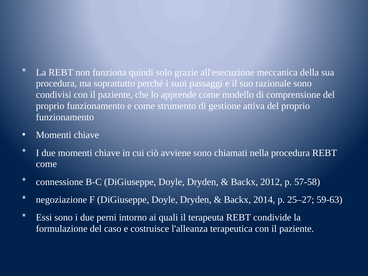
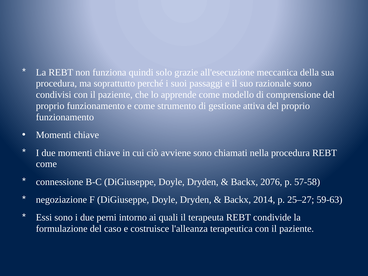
2012: 2012 -> 2076
